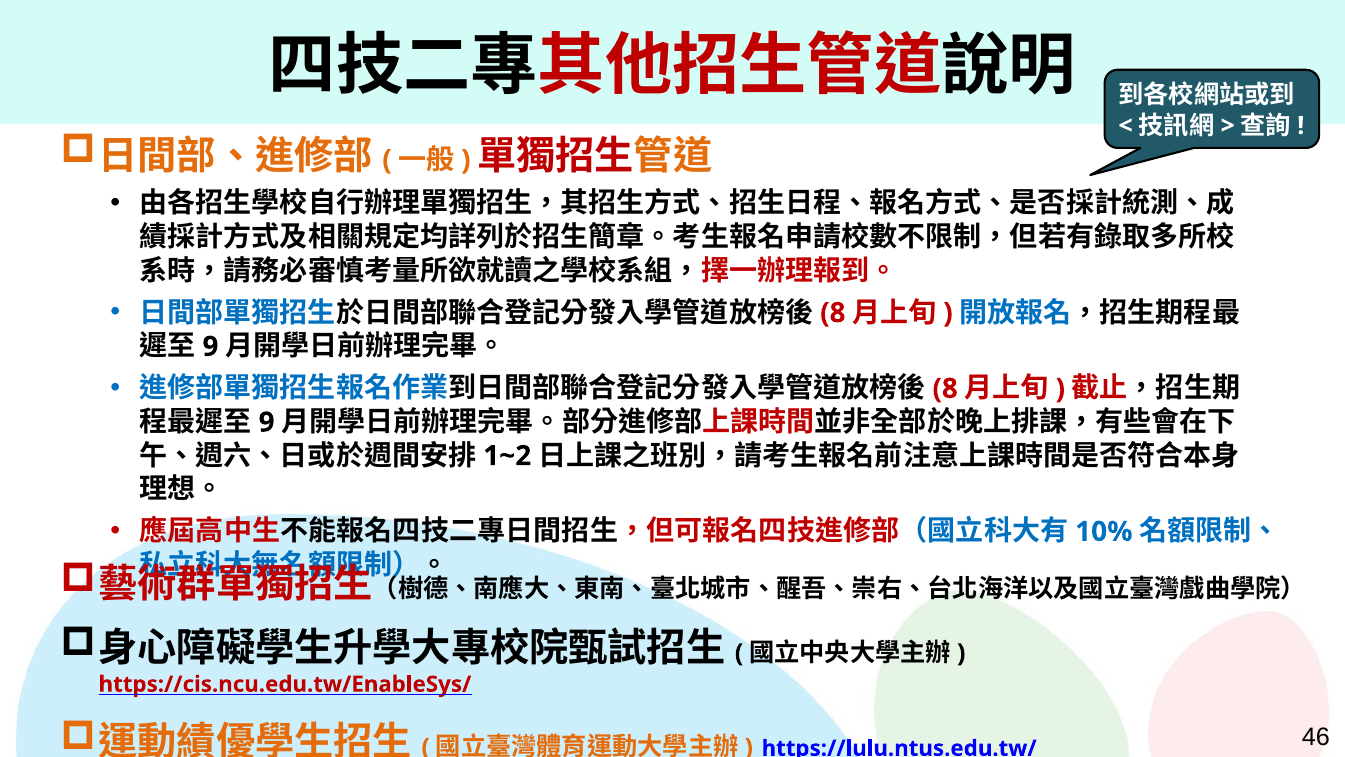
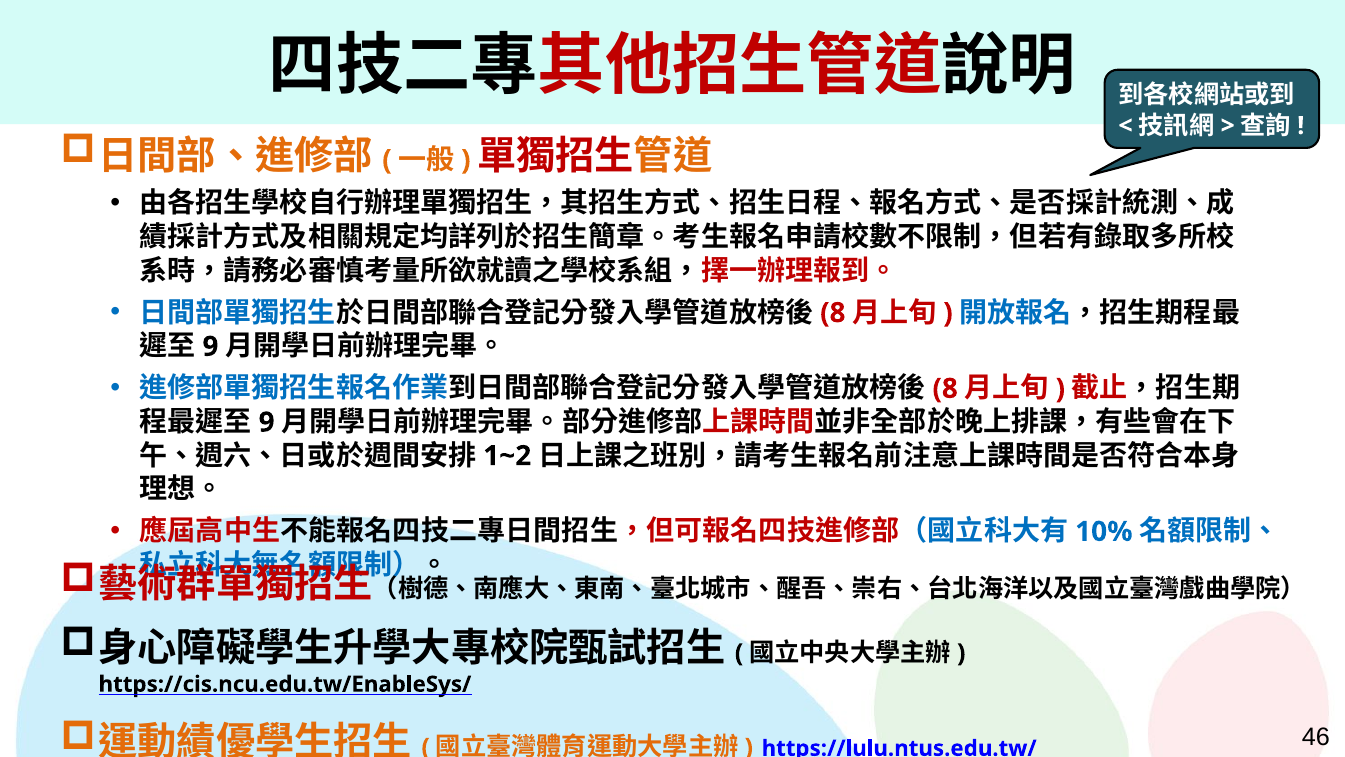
https://cis.ncu.edu.tw/EnableSys/ colour: red -> black
